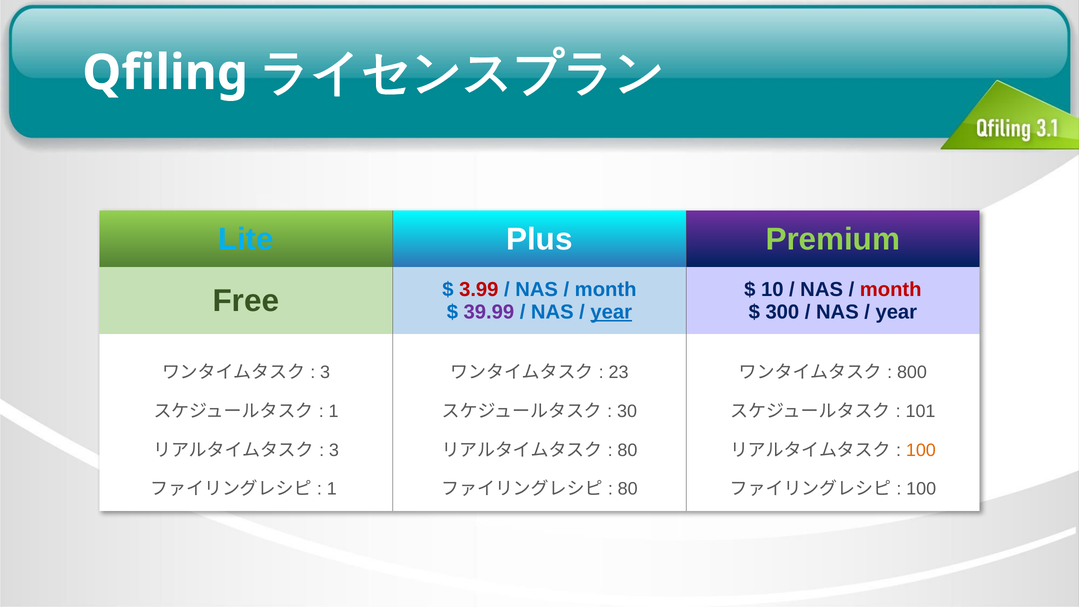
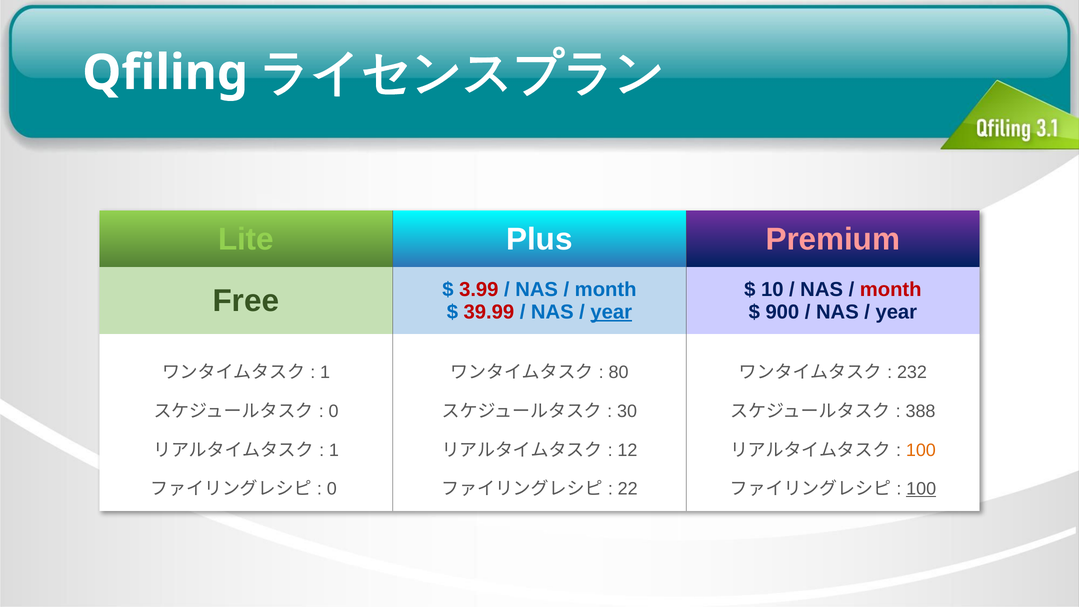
Lite colour: light blue -> light green
Premium colour: light green -> pink
39.99 colour: purple -> red
300: 300 -> 900
3 at (325, 372): 3 -> 1
23: 23 -> 80
800: 800 -> 232
1 at (334, 411): 1 -> 0
101: 101 -> 388
3 at (334, 450): 3 -> 1
80 at (627, 450): 80 -> 12
1 at (332, 489): 1 -> 0
80 at (628, 489): 80 -> 22
100 at (921, 489) underline: none -> present
